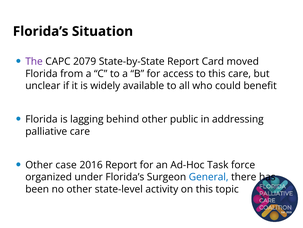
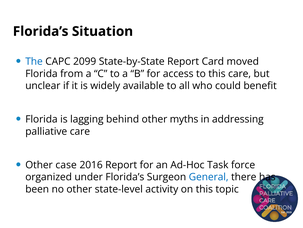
The colour: purple -> blue
2079: 2079 -> 2099
public: public -> myths
